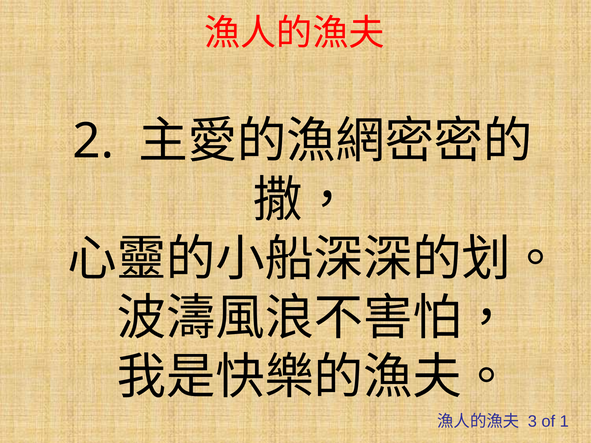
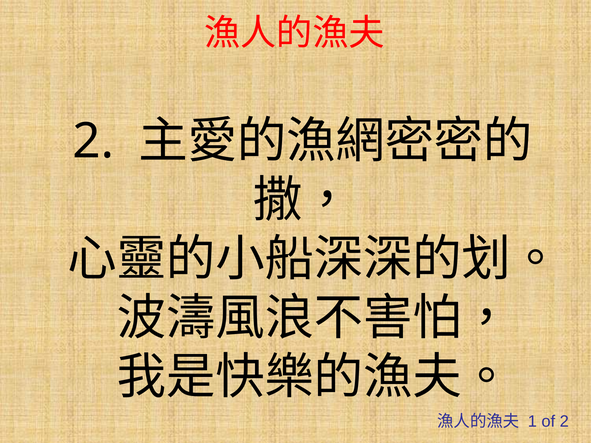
3: 3 -> 1
of 1: 1 -> 2
